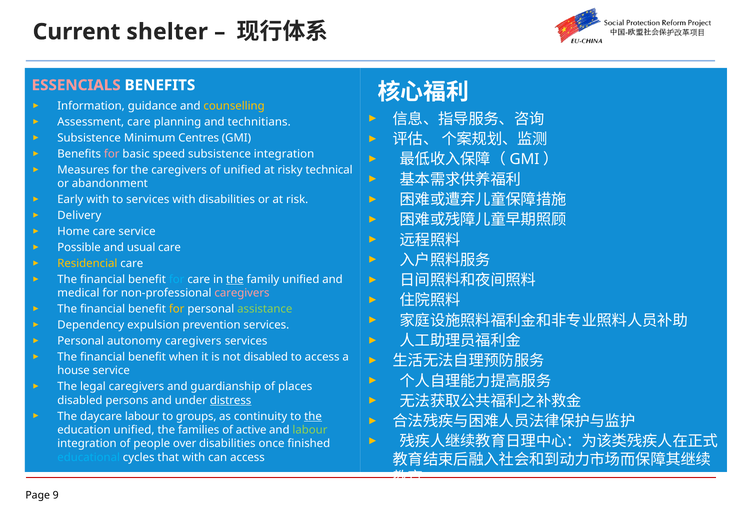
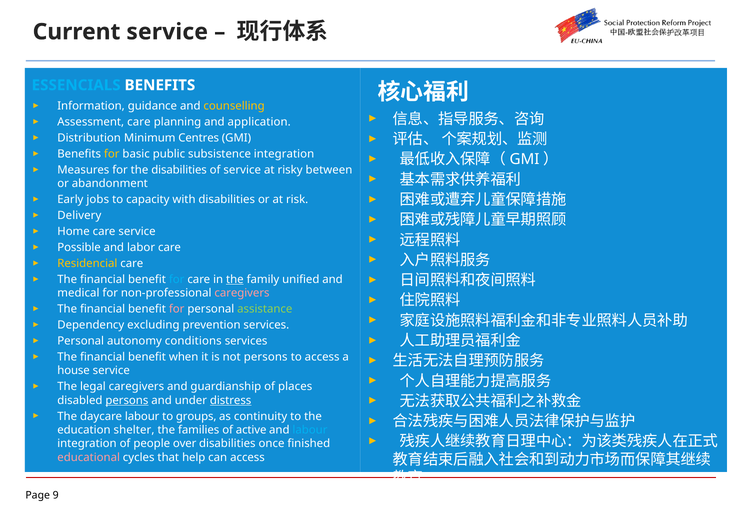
Current shelter: shelter -> service
ESSENCIALS colour: pink -> light blue
technitians: technitians -> application
Subsistence at (89, 138): Subsistence -> Distribution
for at (112, 154) colour: pink -> yellow
speed: speed -> public
the caregivers: caregivers -> disabilities
of unified: unified -> service
technical: technical -> between
Early with: with -> jobs
to services: services -> capacity
usual: usual -> labor
for at (177, 309) colour: yellow -> pink
expulsion: expulsion -> excluding
autonomy caregivers: caregivers -> conditions
not disabled: disabled -> persons
persons at (127, 401) underline: none -> present
the at (313, 417) underline: present -> none
education unified: unified -> shelter
labour at (310, 431) colour: light green -> light blue
educational colour: light blue -> pink
that with: with -> help
